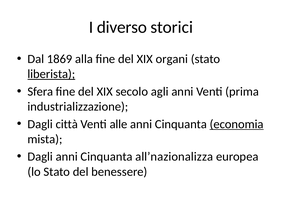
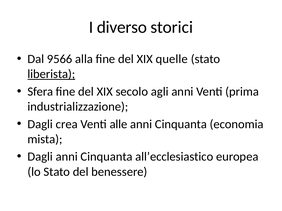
1869: 1869 -> 9566
organi: organi -> quelle
città: città -> crea
economia underline: present -> none
all’nazionalizza: all’nazionalizza -> all’ecclesiastico
